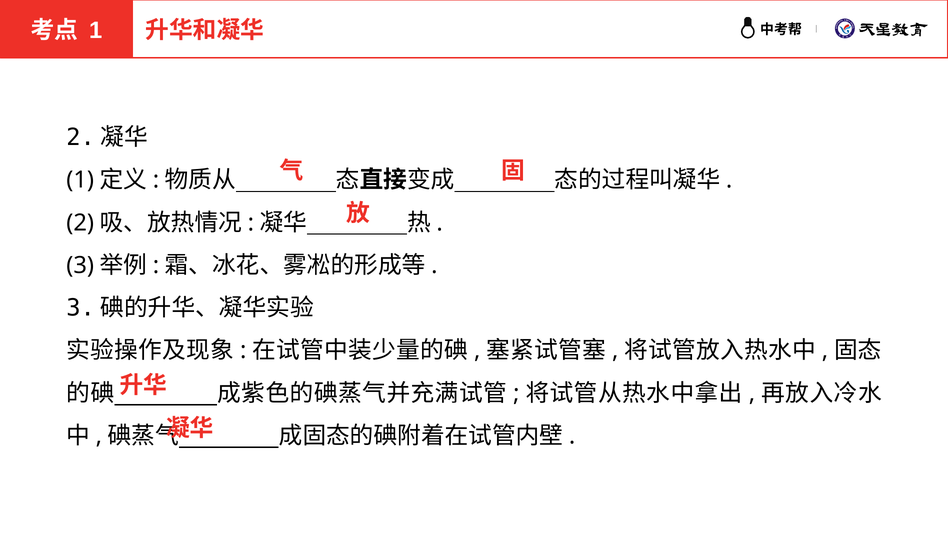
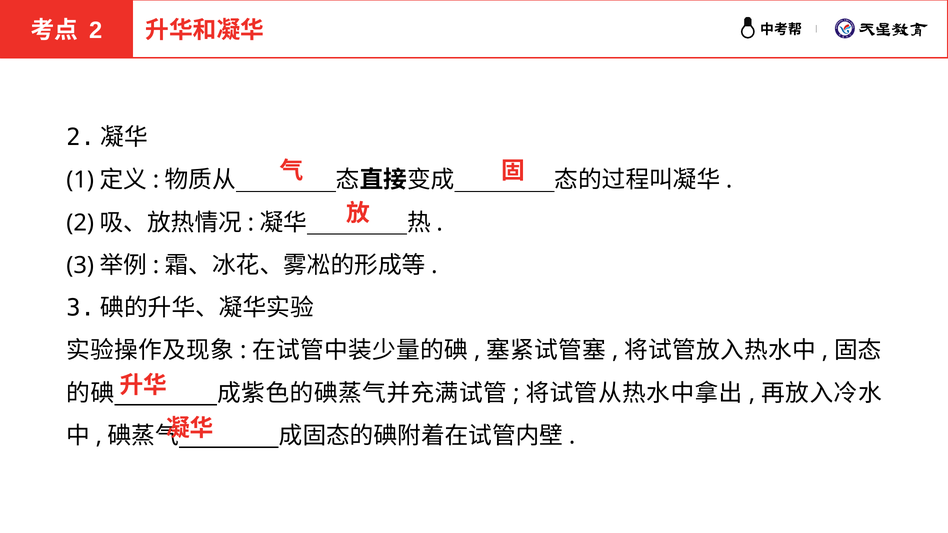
1 at (96, 30): 1 -> 2
